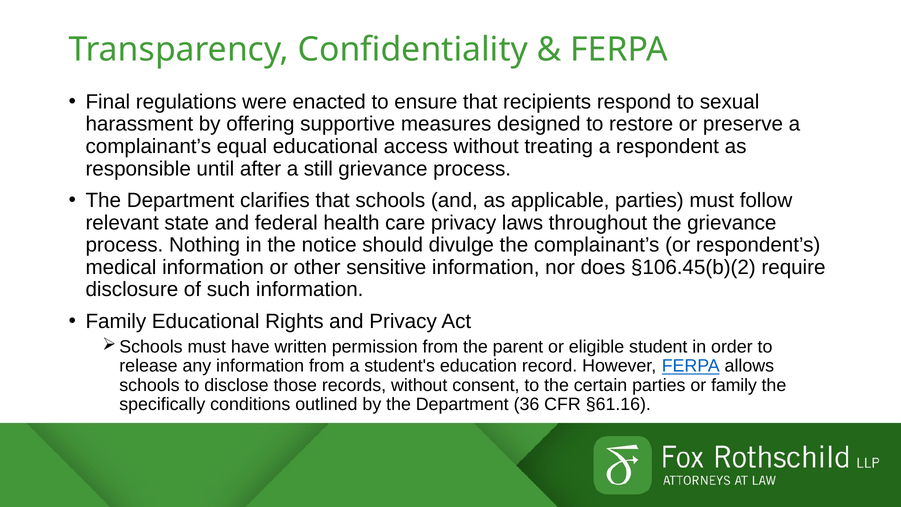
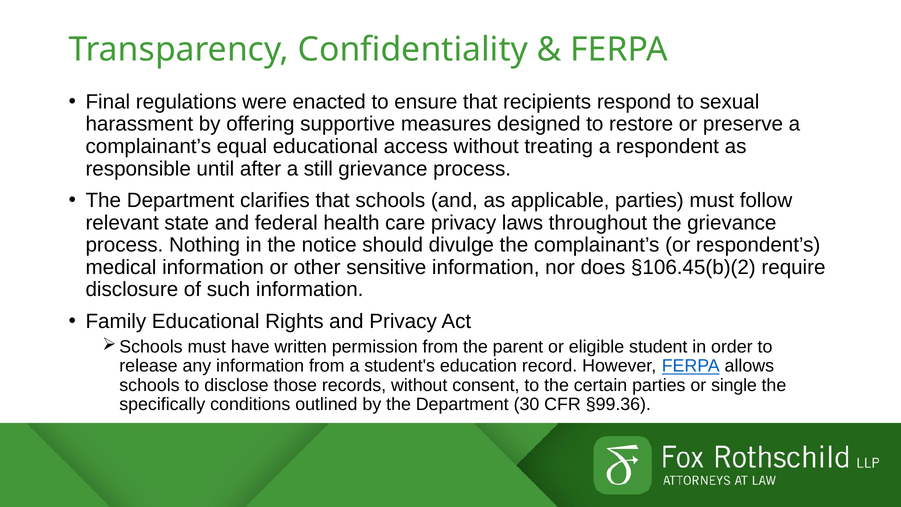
or family: family -> single
36: 36 -> 30
§61.16: §61.16 -> §99.36
